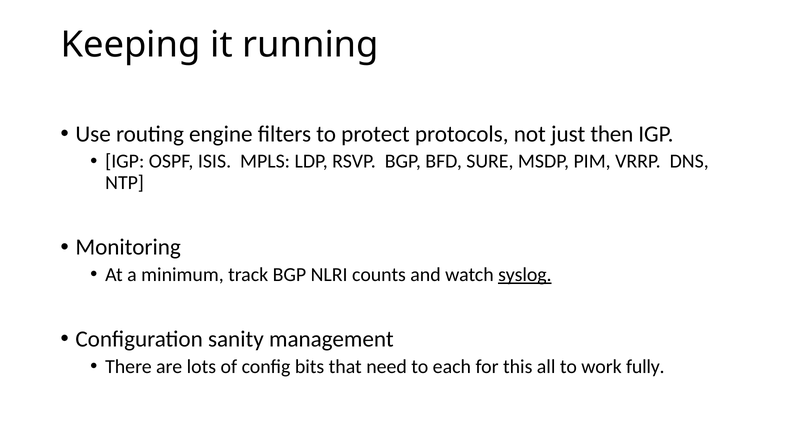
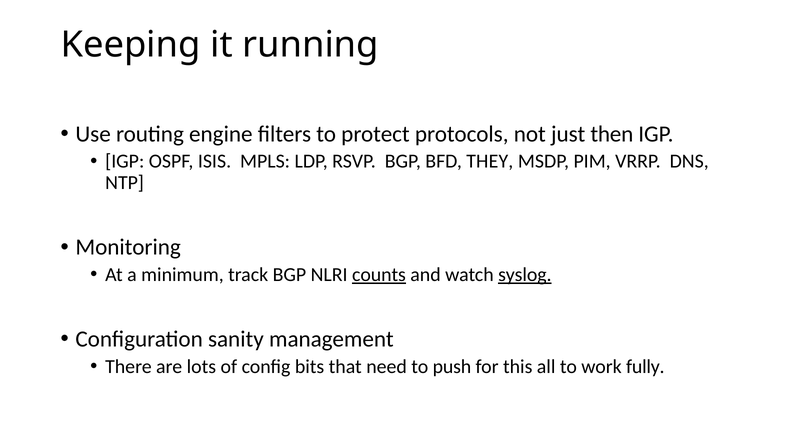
SURE: SURE -> THEY
counts underline: none -> present
each: each -> push
